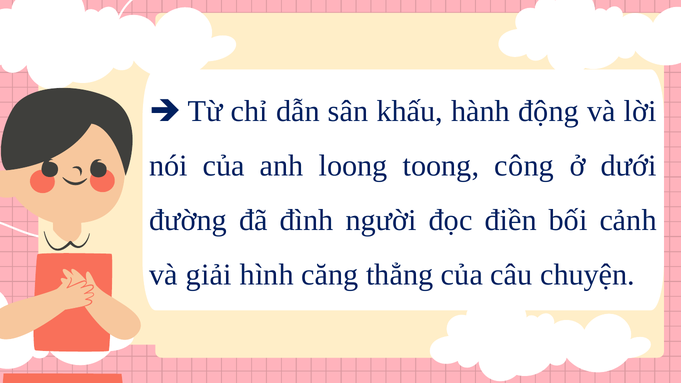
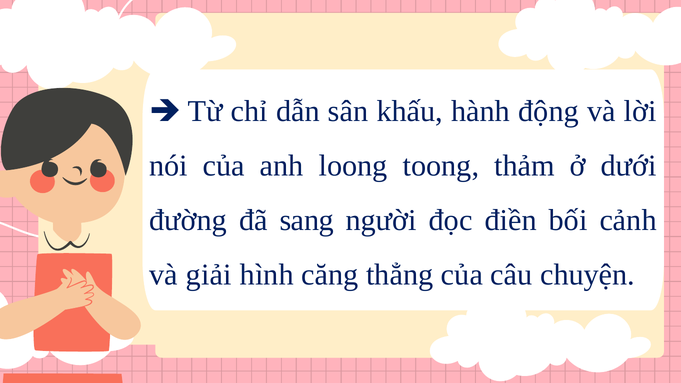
công: công -> thảm
đình: đình -> sang
